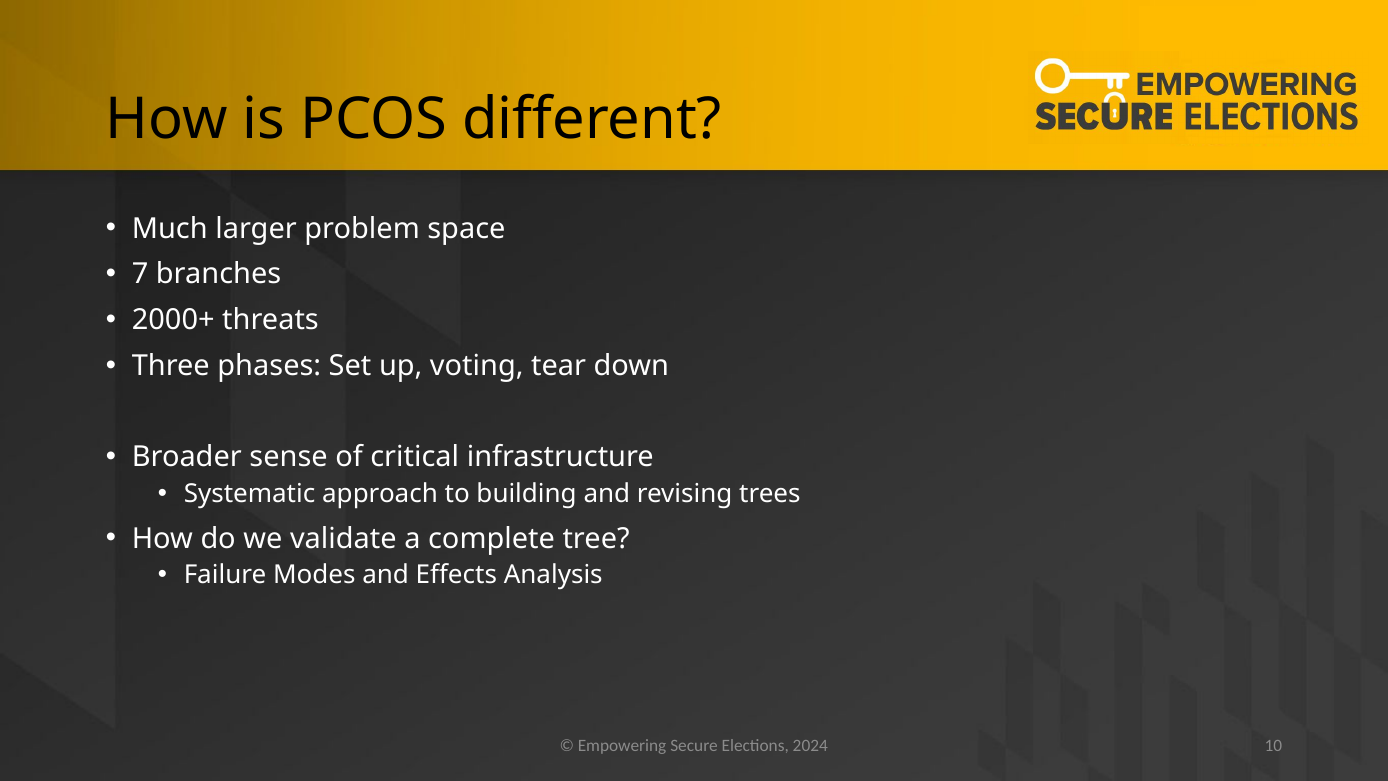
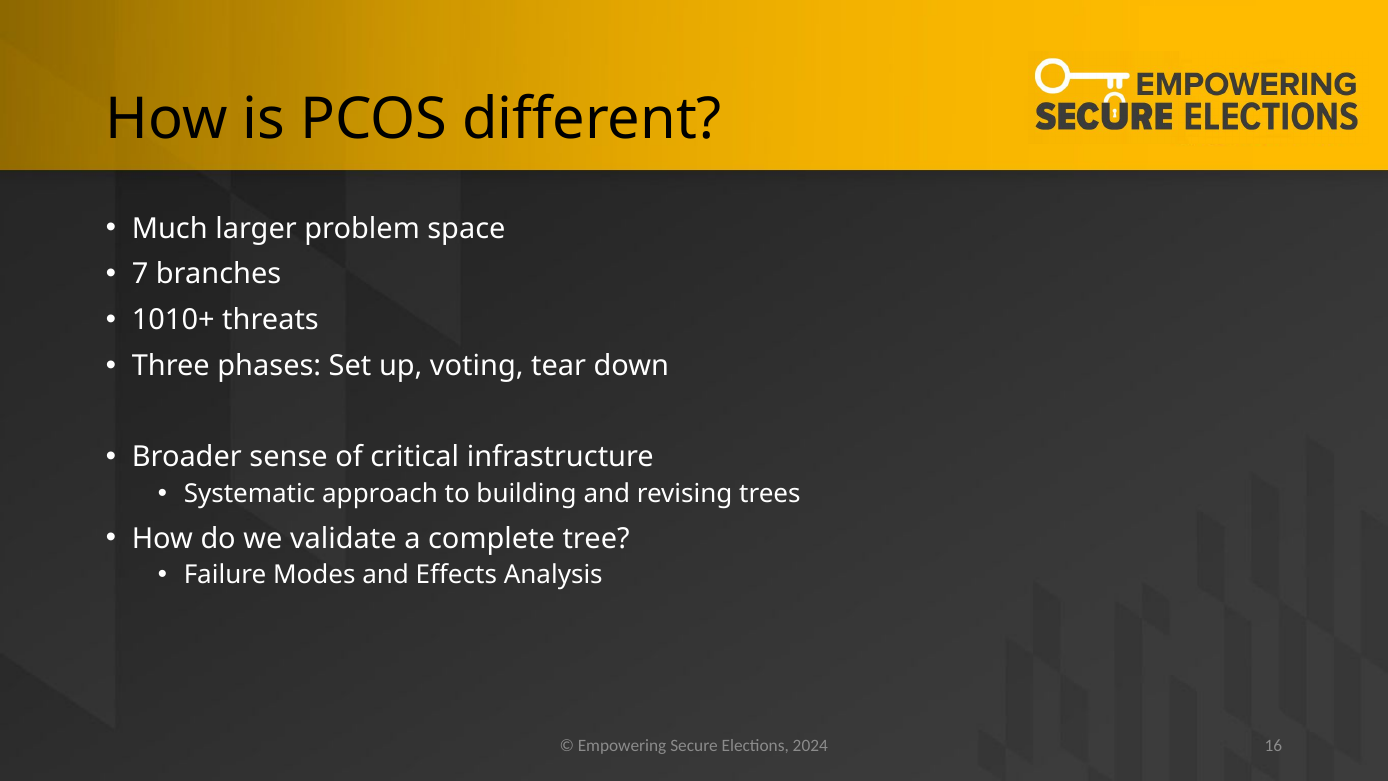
2000+: 2000+ -> 1010+
10: 10 -> 16
